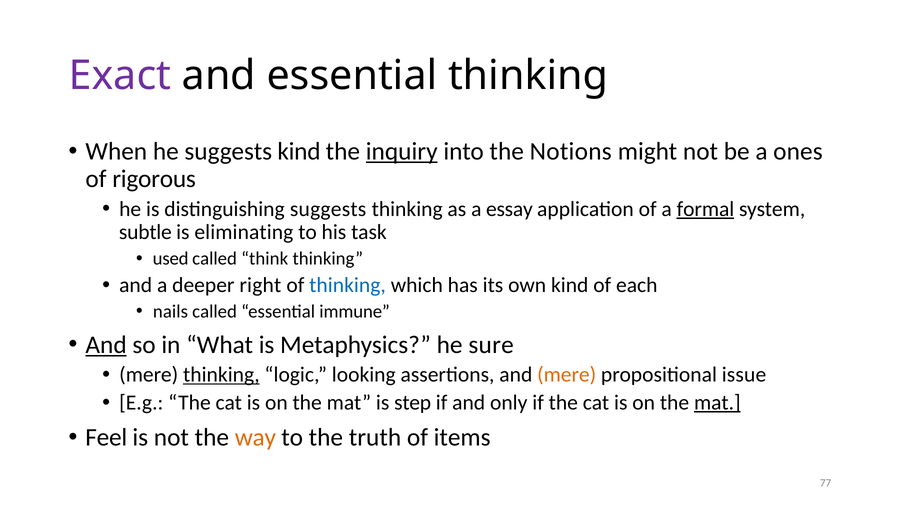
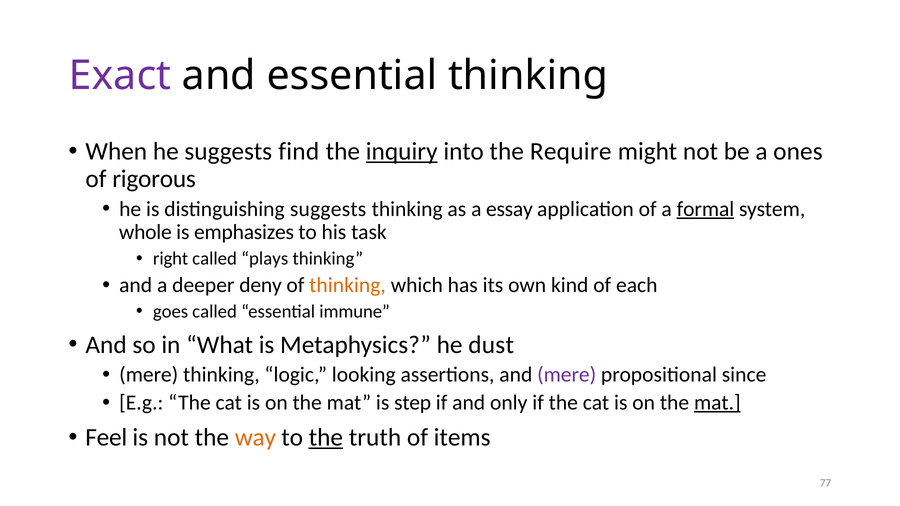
suggests kind: kind -> find
Notions: Notions -> Require
subtle: subtle -> whole
eliminating: eliminating -> emphasizes
used: used -> right
think: think -> plays
right: right -> deny
thinking at (348, 285) colour: blue -> orange
nails: nails -> goes
And at (106, 345) underline: present -> none
sure: sure -> dust
thinking at (221, 375) underline: present -> none
mere at (567, 375) colour: orange -> purple
issue: issue -> since
the at (326, 438) underline: none -> present
